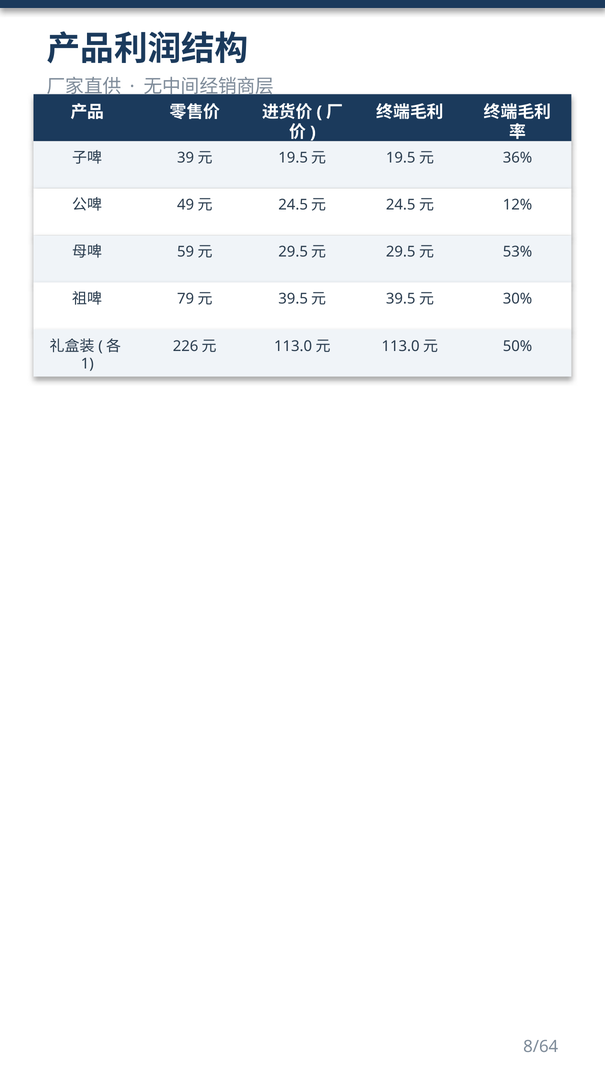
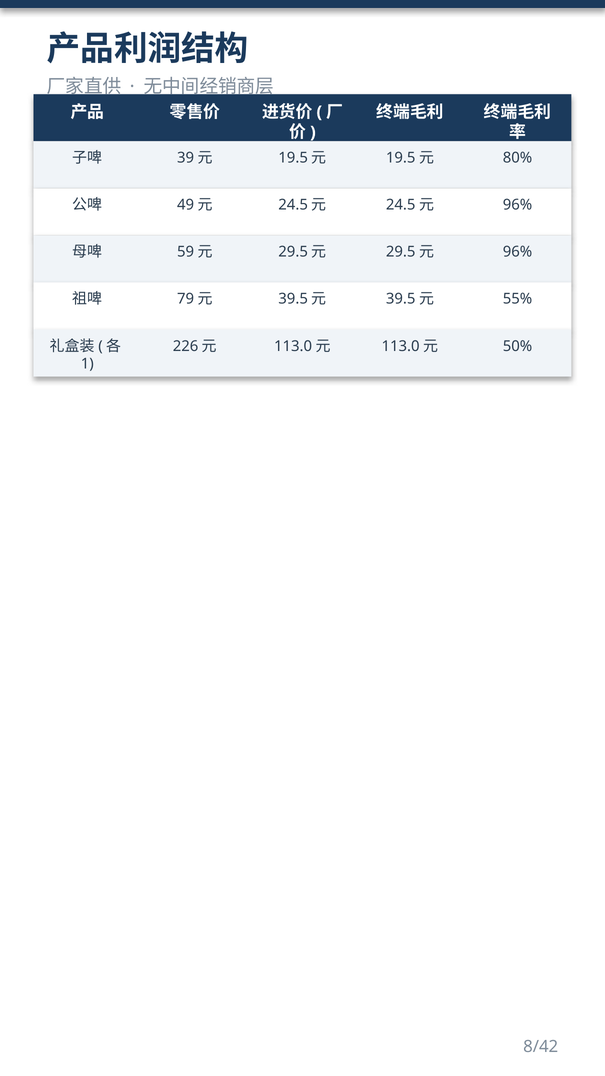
36%: 36% -> 80%
12% at (518, 205): 12% -> 96%
53% at (518, 252): 53% -> 96%
30%: 30% -> 55%
8/64: 8/64 -> 8/42
